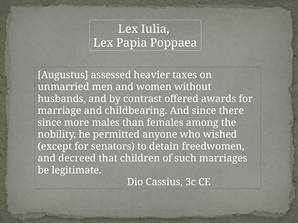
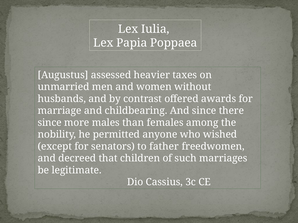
detain: detain -> father
